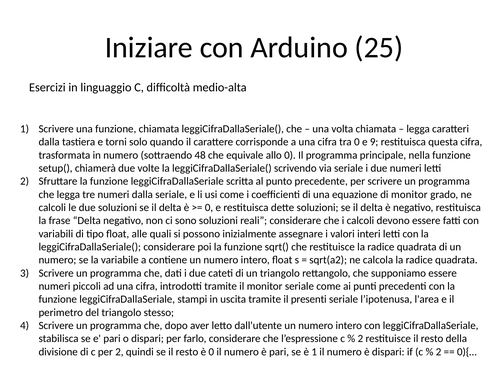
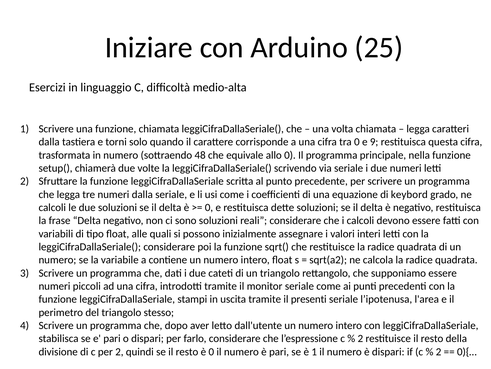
di monitor: monitor -> keybord
